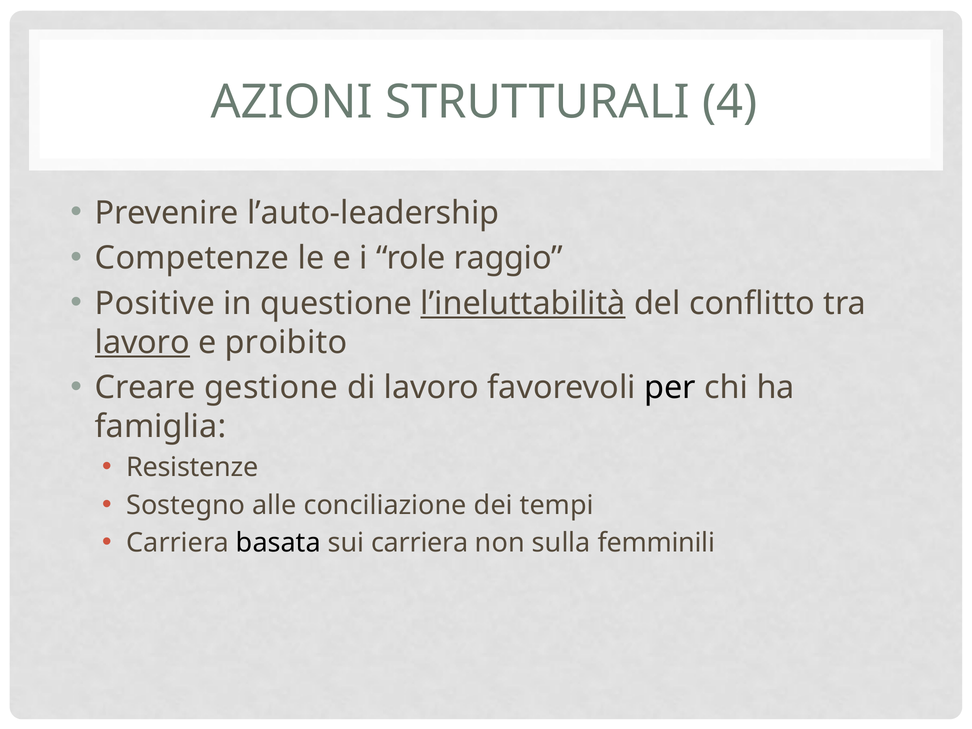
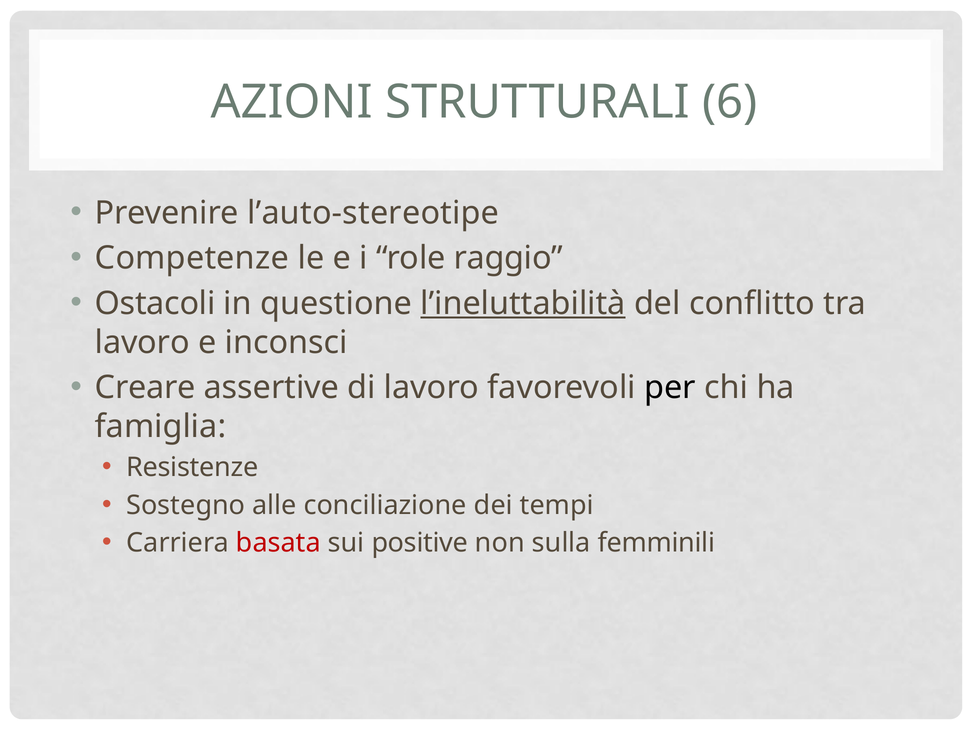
4: 4 -> 6
l’auto-leadership: l’auto-leadership -> l’auto-stereotipe
Positive: Positive -> Ostacoli
lavoro at (142, 342) underline: present -> none
proibito: proibito -> inconsci
gestione: gestione -> assertive
basata colour: black -> red
sui carriera: carriera -> positive
